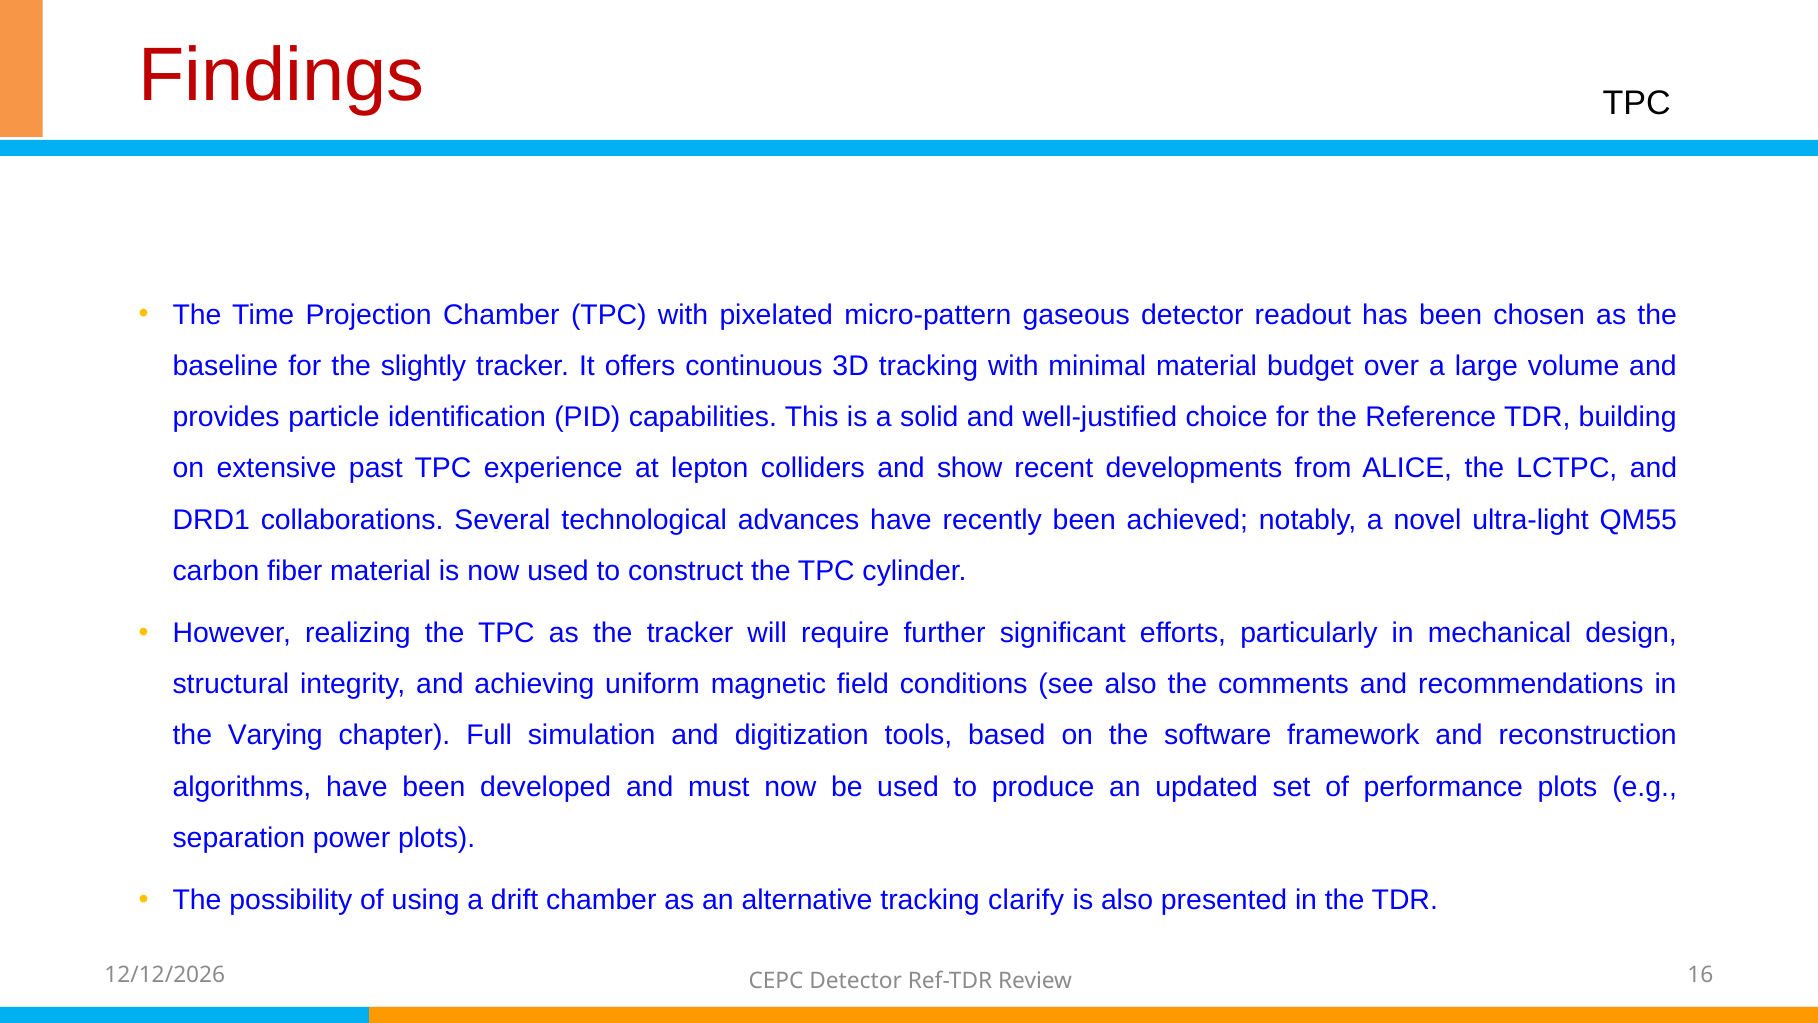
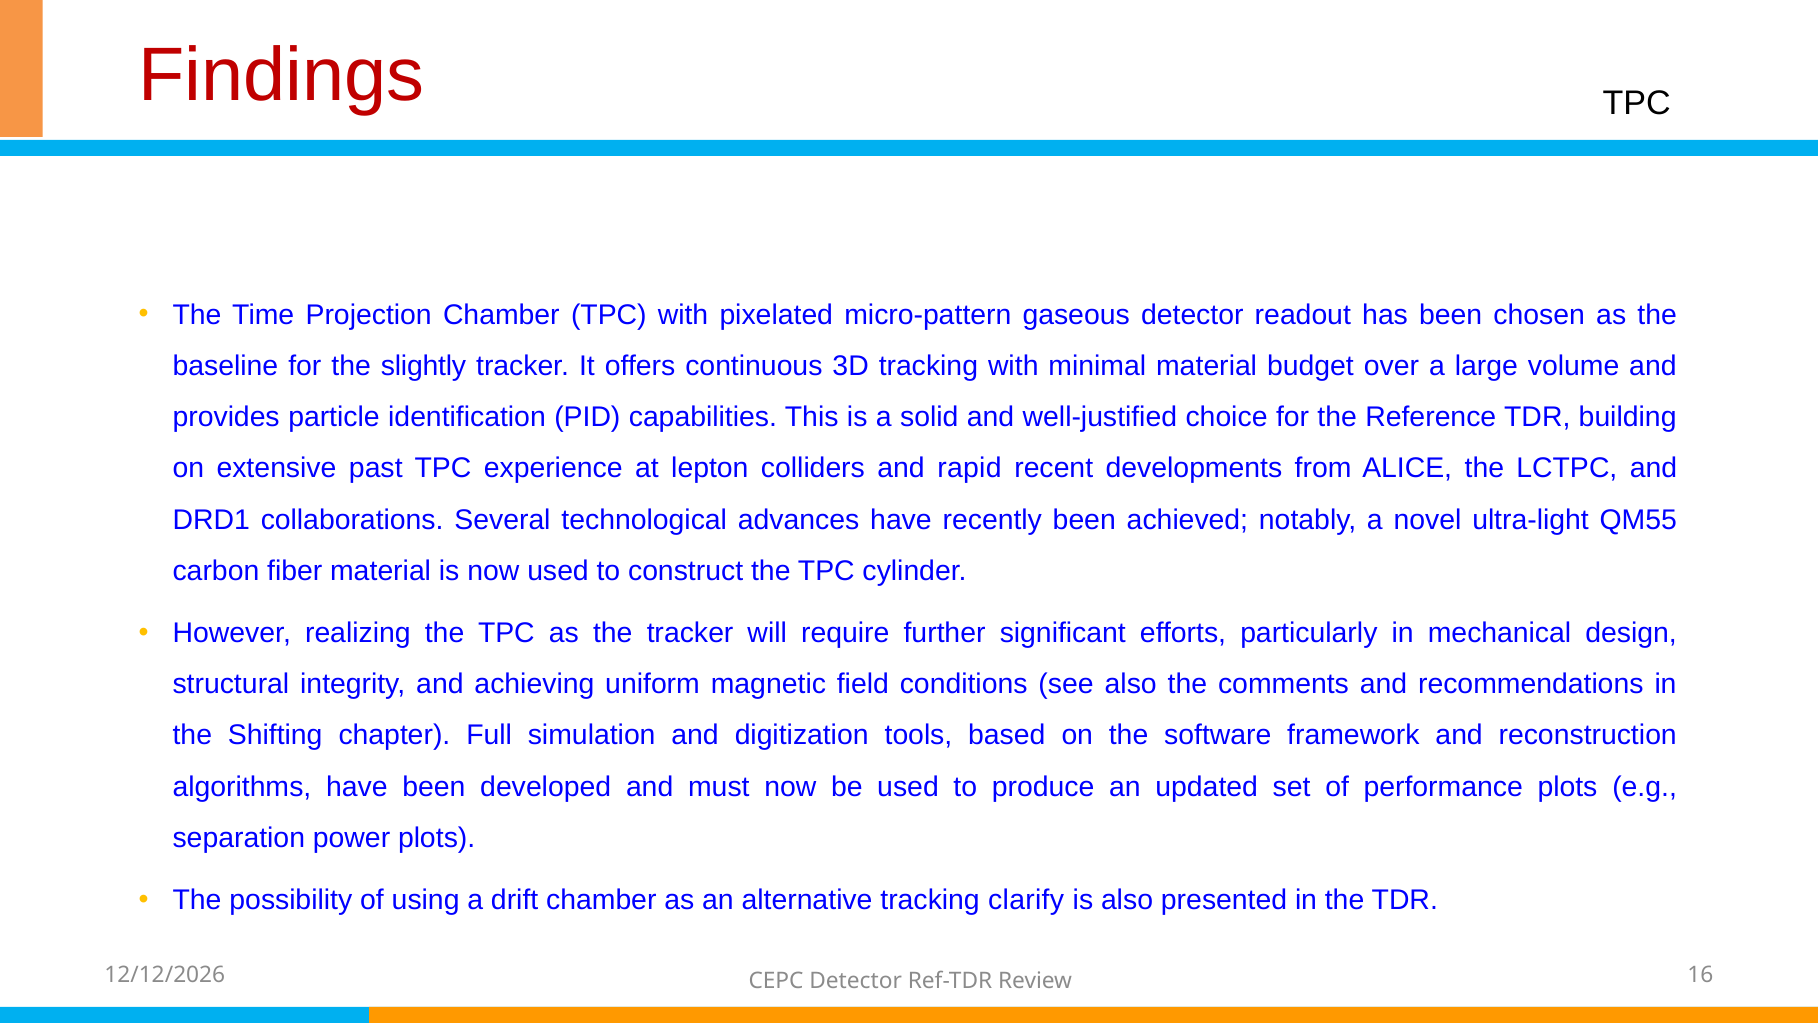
show: show -> rapid
Varying: Varying -> Shifting
